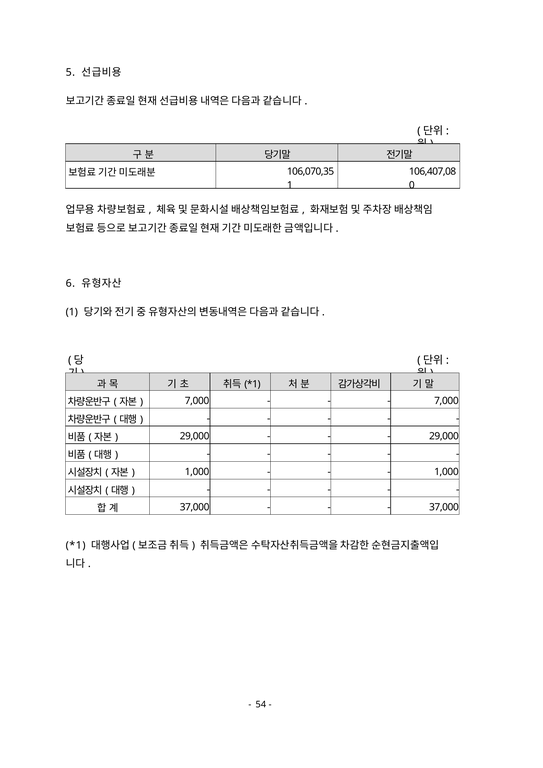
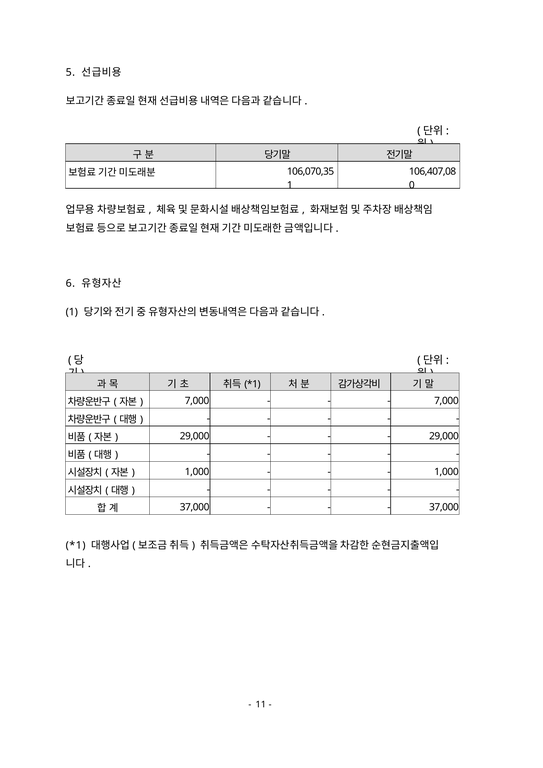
54: 54 -> 11
